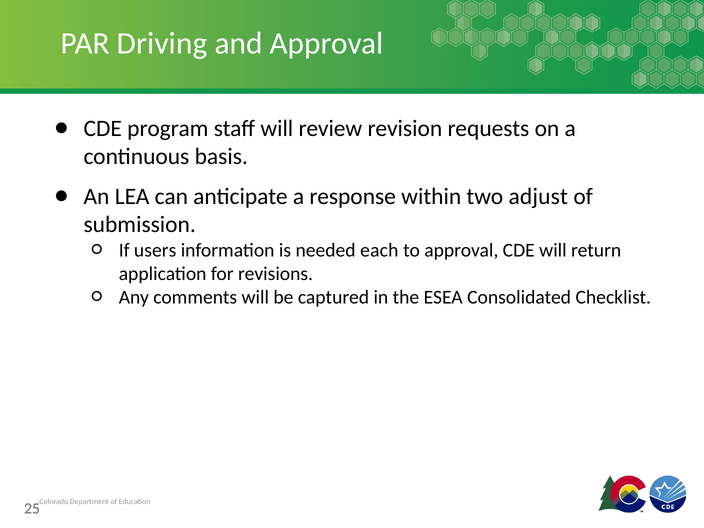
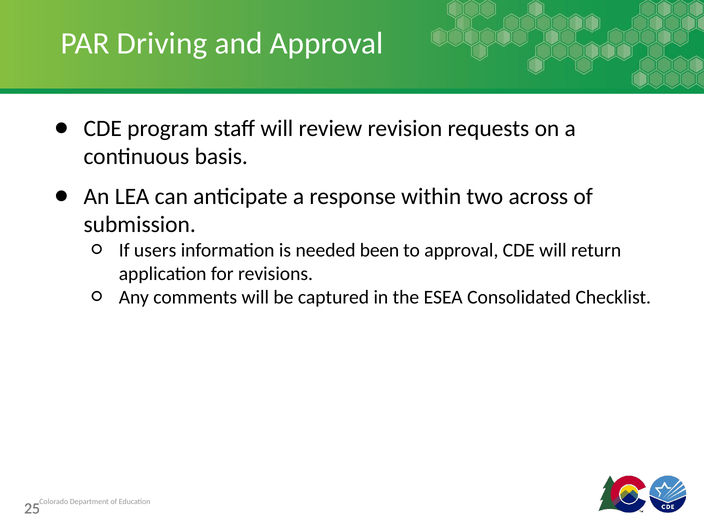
adjust: adjust -> across
each: each -> been
